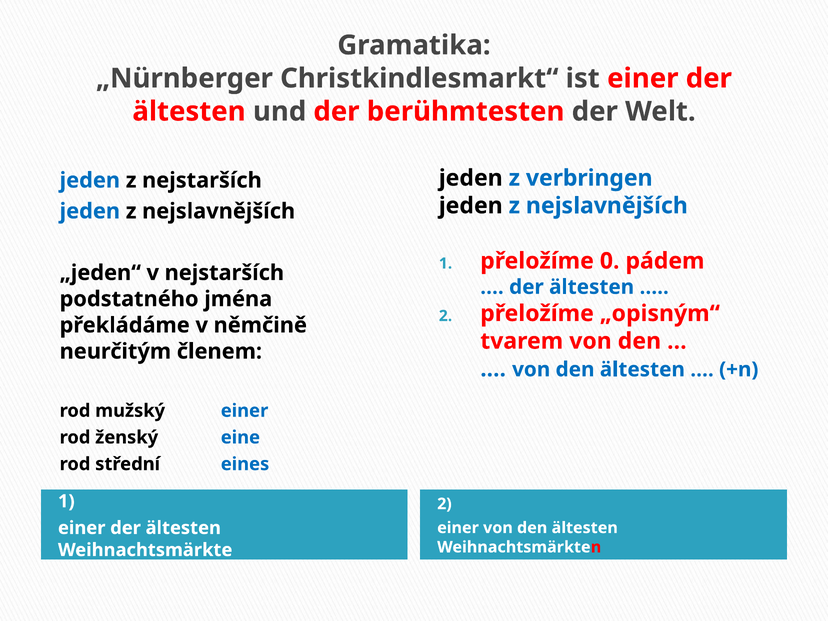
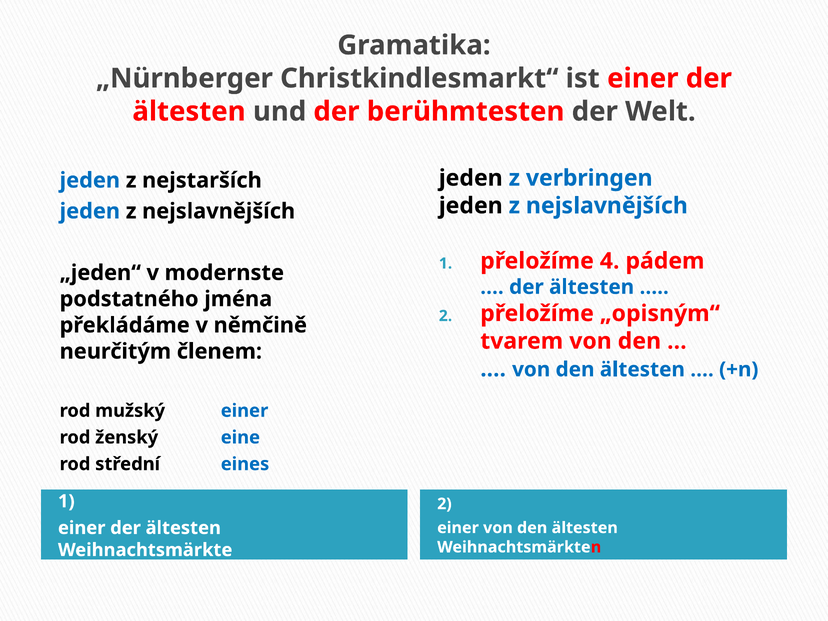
0: 0 -> 4
v nejstarších: nejstarších -> modernste
